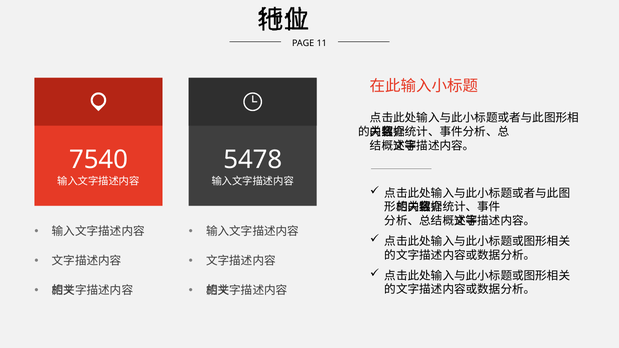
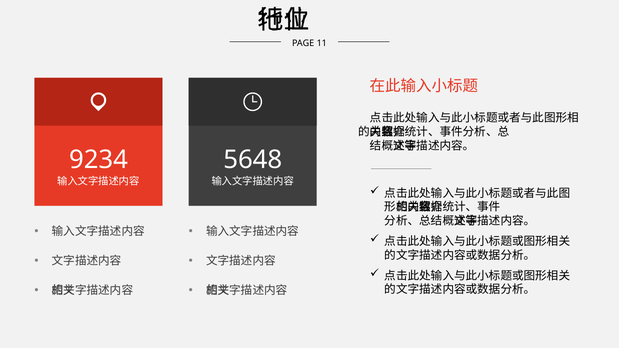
7540: 7540 -> 9234
5478: 5478 -> 5648
